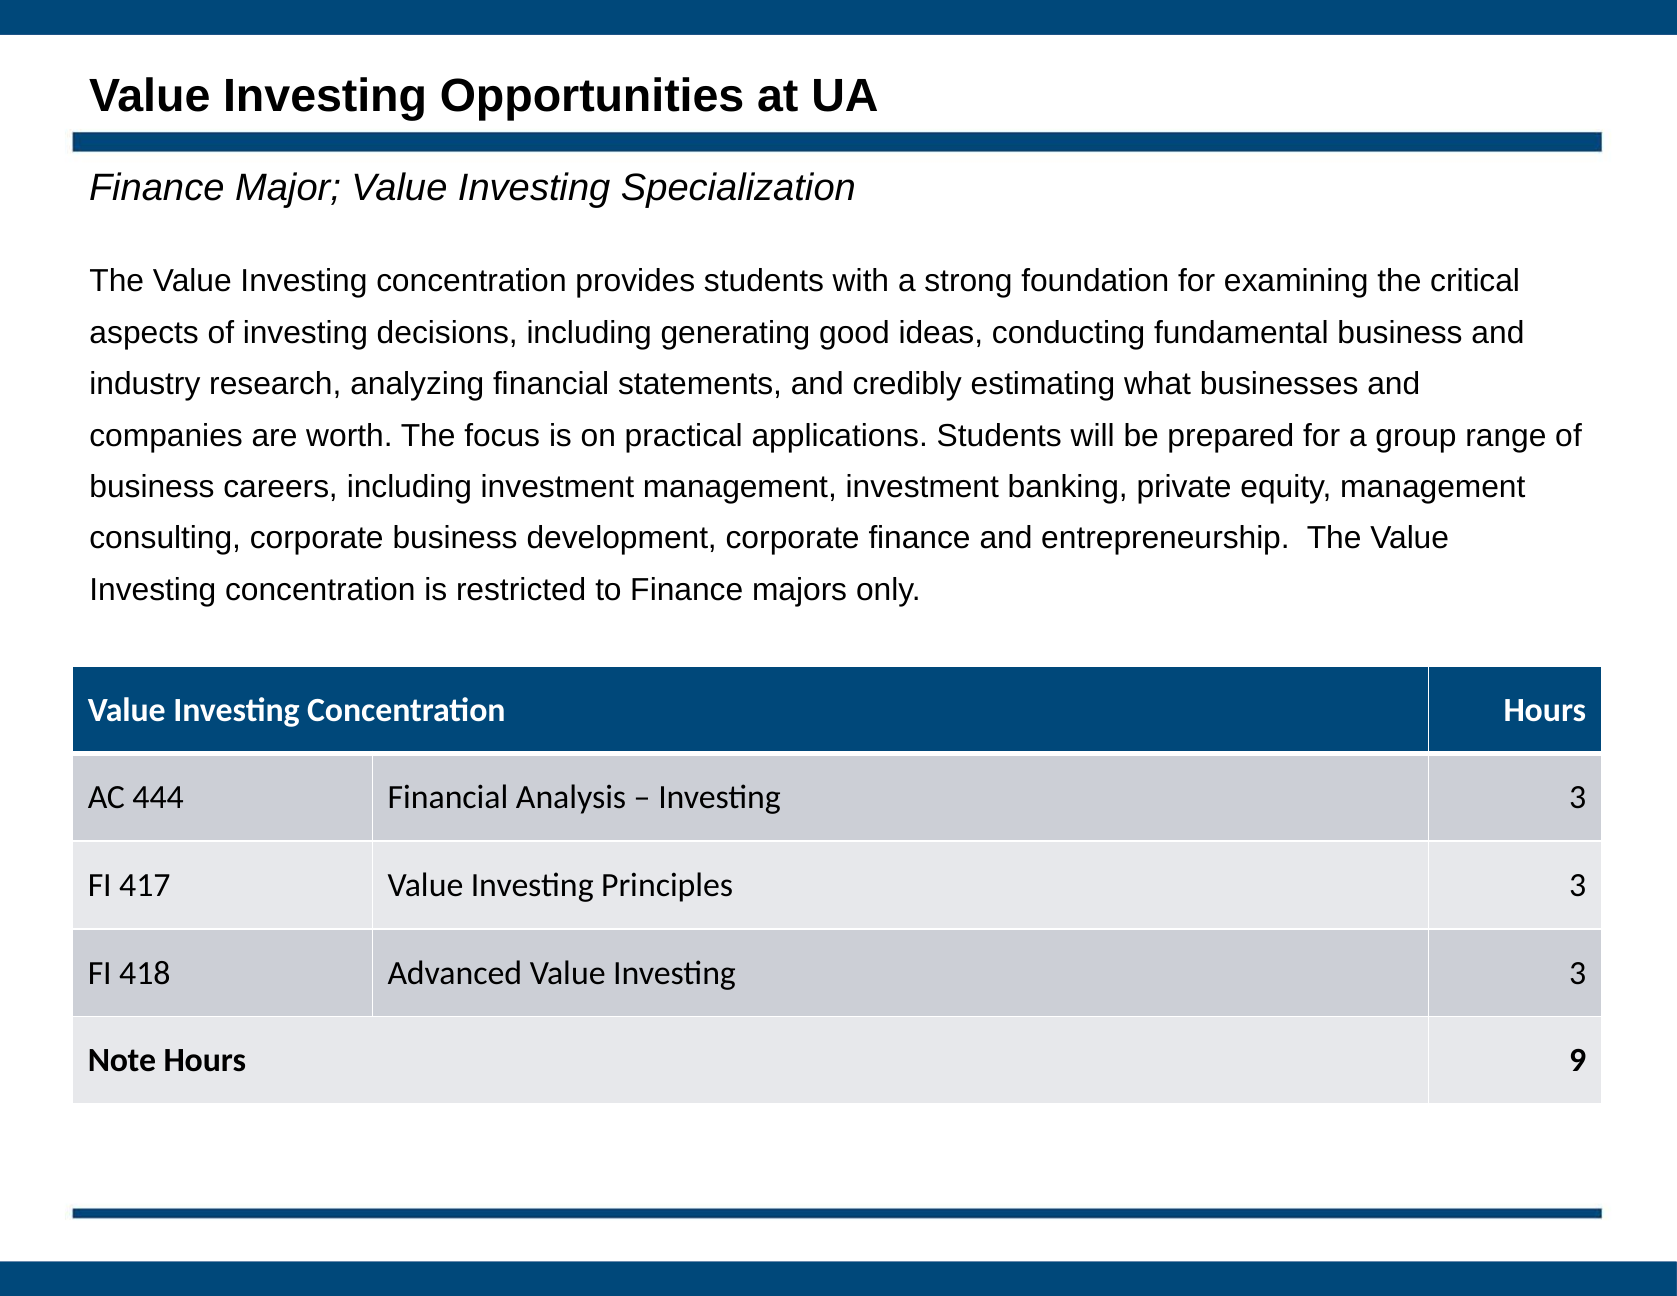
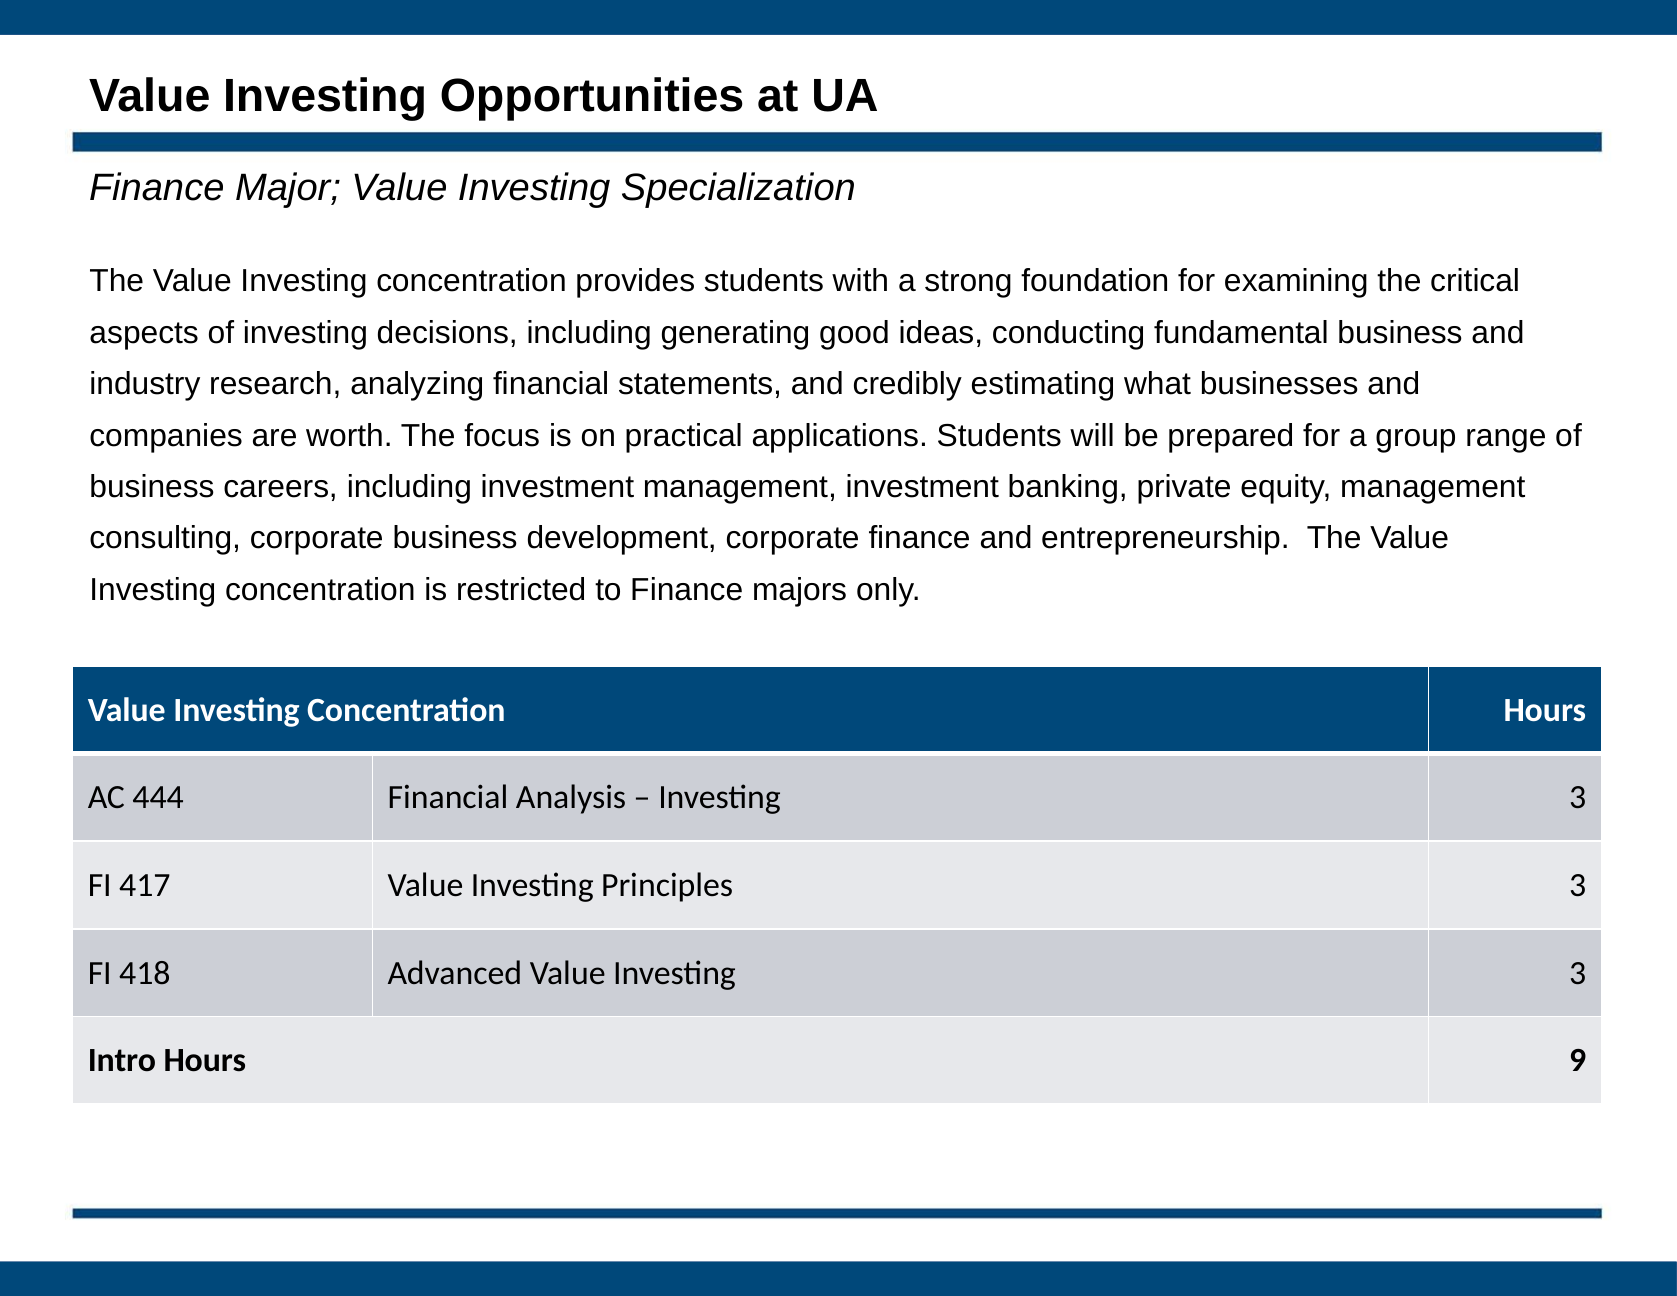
Note: Note -> Intro
